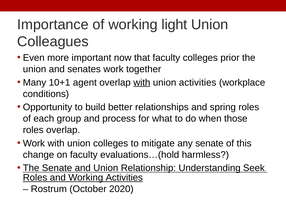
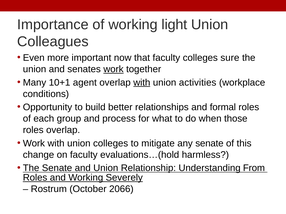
prior: prior -> sure
work at (113, 69) underline: none -> present
spring: spring -> formal
Seek: Seek -> From
Working Activities: Activities -> Severely
2020: 2020 -> 2066
